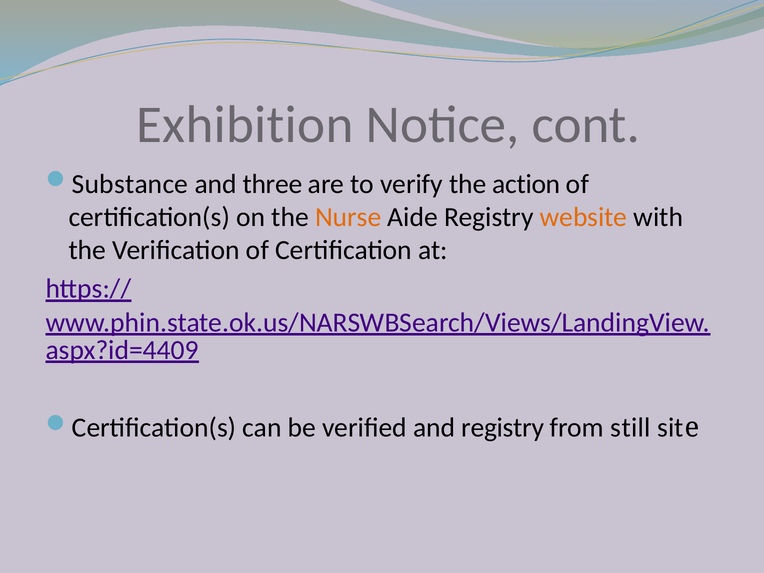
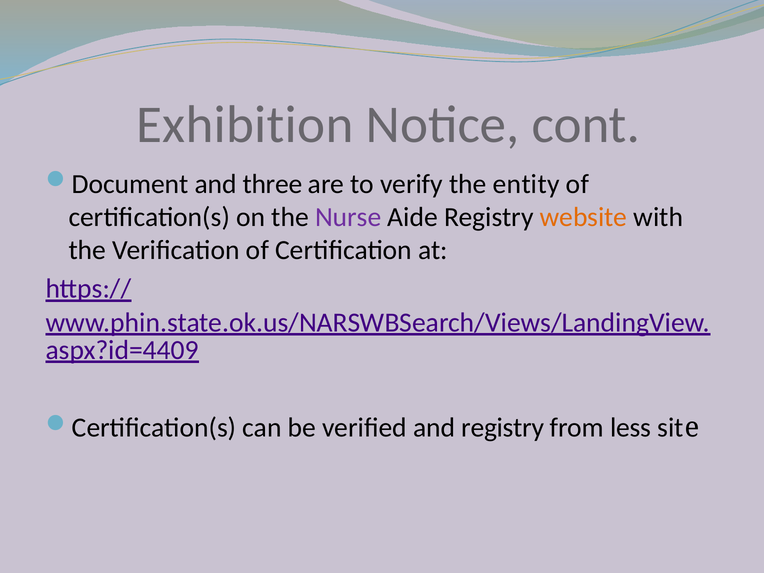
Substance: Substance -> Document
action: action -> entity
Nurse colour: orange -> purple
still: still -> less
